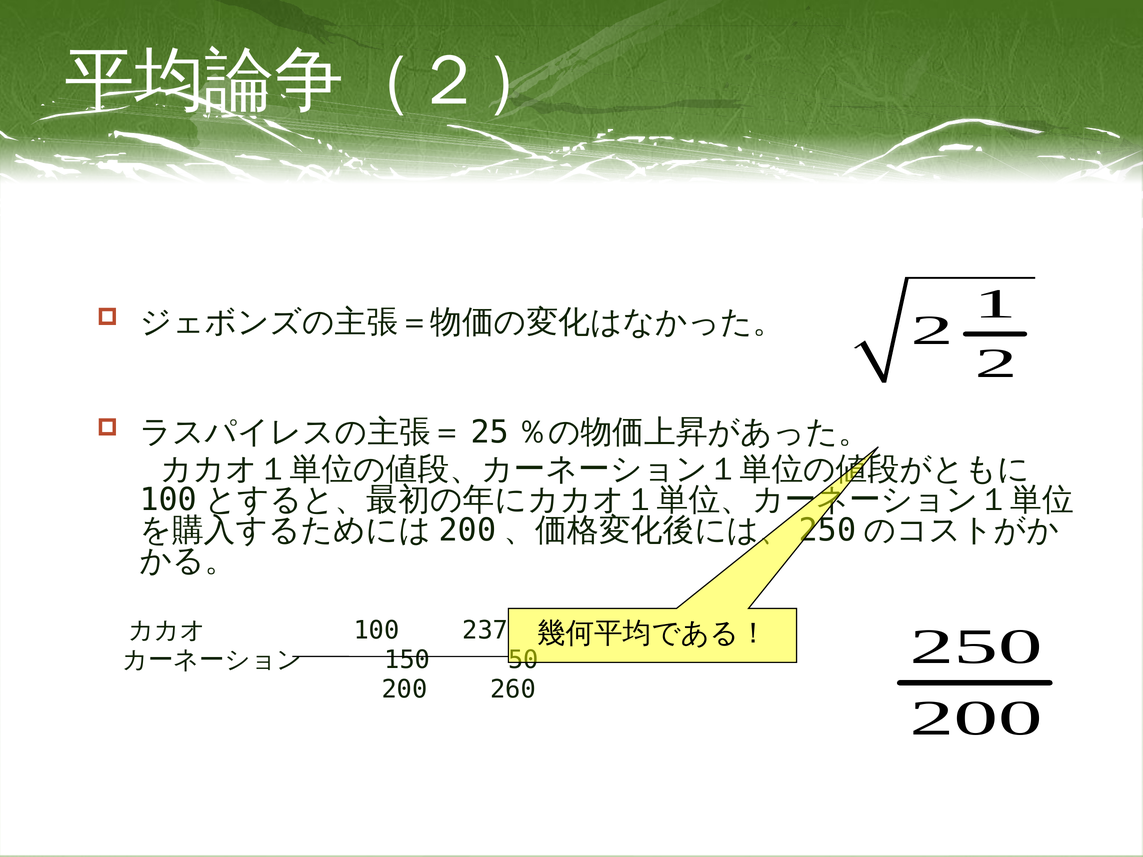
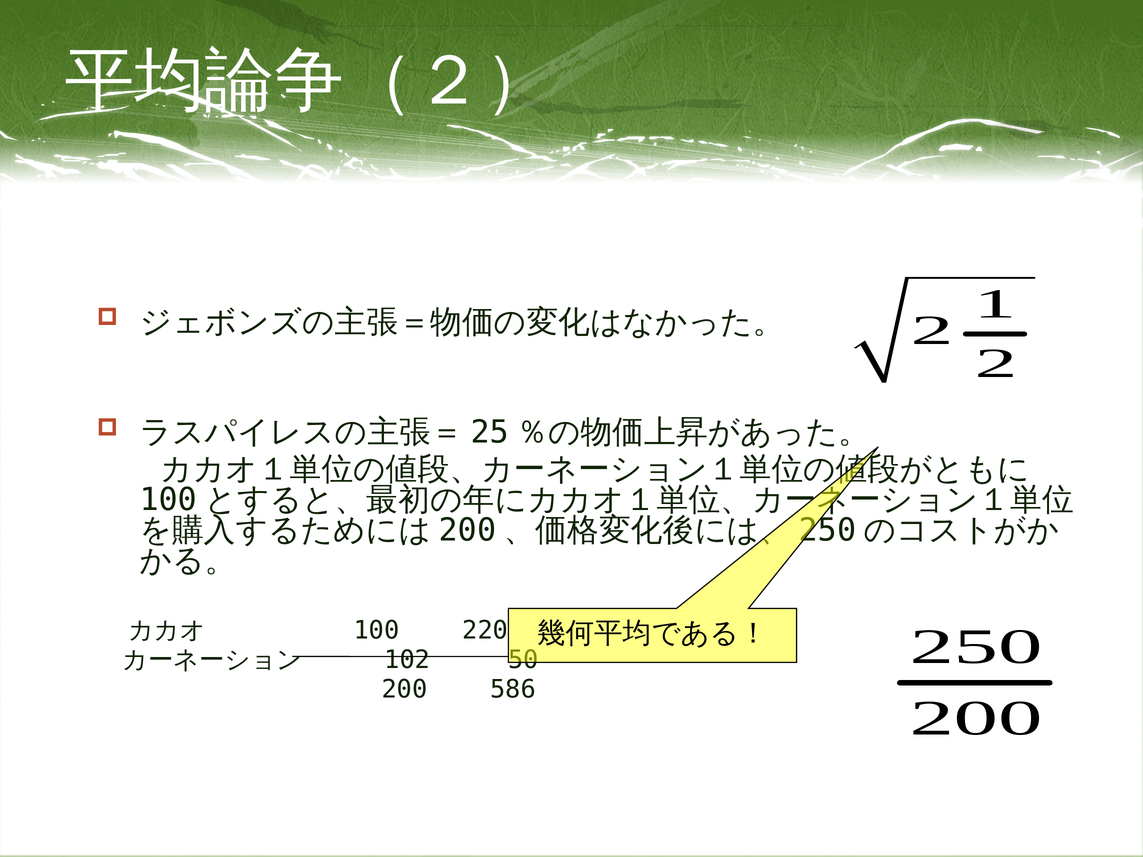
237: 237 -> 220
150: 150 -> 102
260: 260 -> 586
